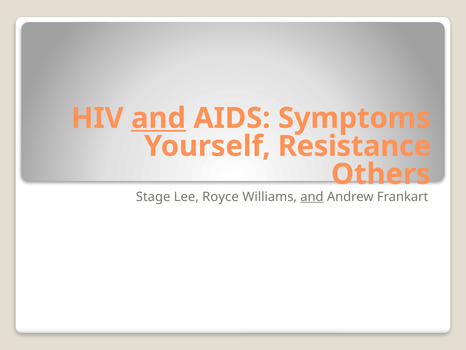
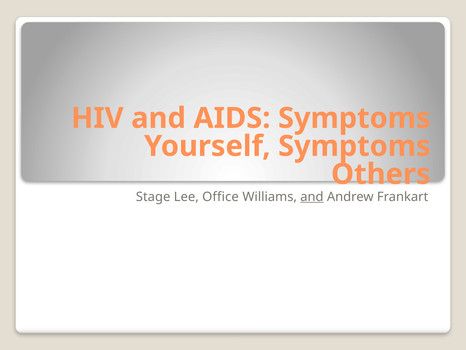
and at (159, 118) underline: present -> none
Yourself Resistance: Resistance -> Symptoms
Royce: Royce -> Office
